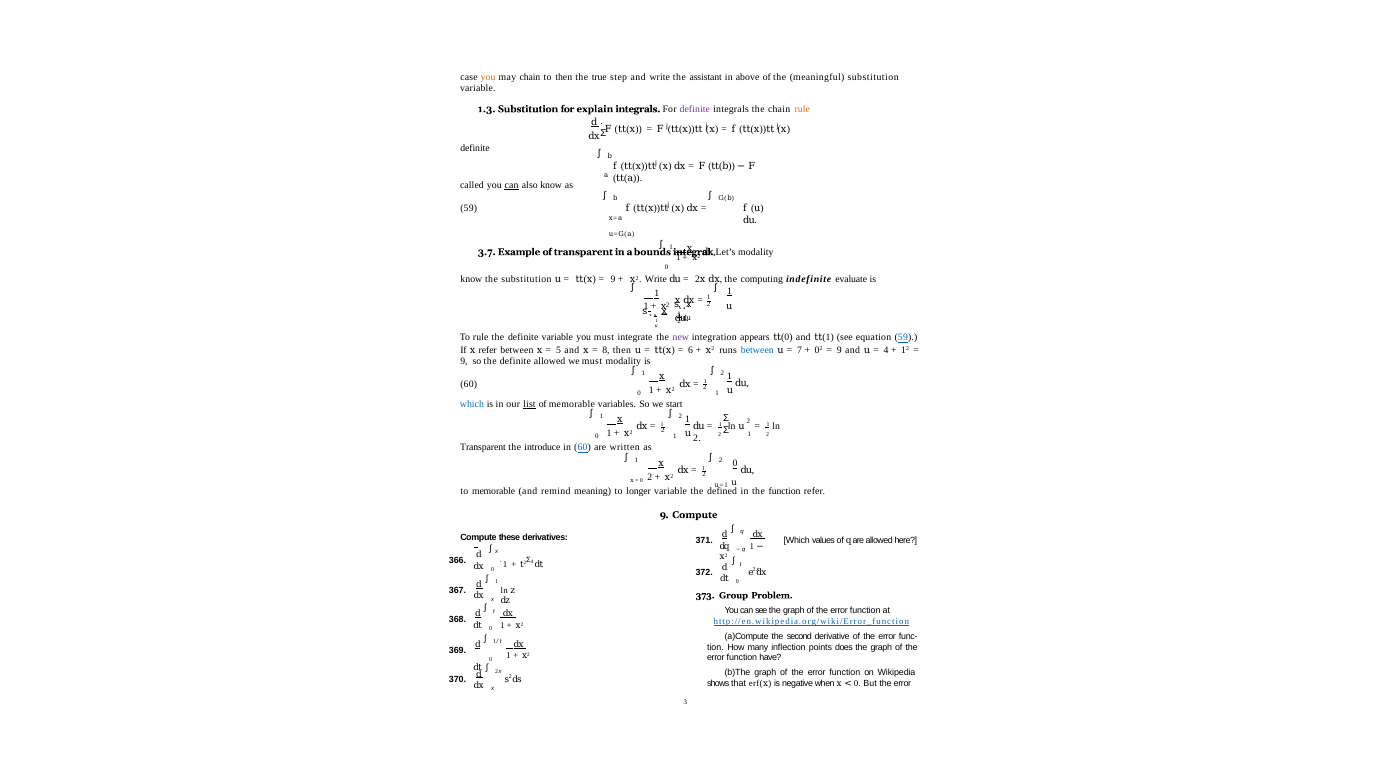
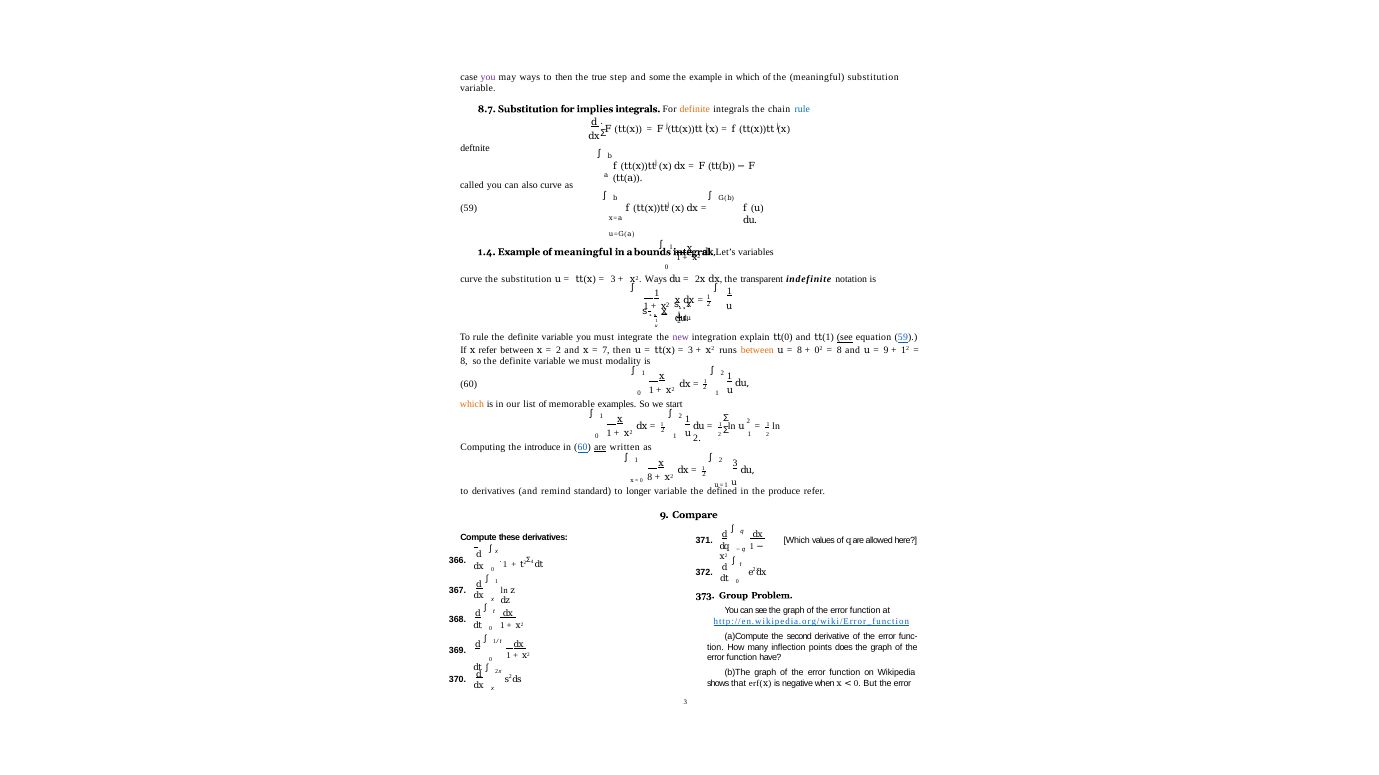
you at (488, 77) colour: orange -> purple
may chain: chain -> ways
and write: write -> some
the assistant: assistant -> example
in above: above -> which
1.3: 1.3 -> 8.7
explain: explain -> implies
definite at (695, 109) colour: purple -> orange
rule at (802, 109) colour: orange -> blue
definite at (475, 148): definite -> deftnite
can at (512, 185) underline: present -> none
also know: know -> curve
3.7: 3.7 -> 1.4
of transparent: transparent -> meaningful
Let’s modality: modality -> variables
know at (471, 280): know -> curve
9 at (613, 280): 9 -> 3
x2 Write: Write -> Ways
computing: computing -> transparent
evaluate: evaluate -> notation
appears: appears -> explain
see at (845, 338) underline: none -> present
5 at (559, 350): 5 -> 2
8: 8 -> 7
6 at (691, 350): 6 -> 3
between at (757, 350) colour: blue -> orange
7 at (800, 350): 7 -> 8
9 at (839, 350): 9 -> 8
4 at (886, 350): 4 -> 9
9 at (464, 362): 9 -> 8
so the definite allowed: allowed -> variable
which at (472, 404) colour: blue -> orange
list underline: present -> none
variables: variables -> examples
Transparent at (483, 448): Transparent -> Computing
are at (600, 448) underline: none -> present
2 0: 0 -> 3
0 2: 2 -> 8
to memorable: memorable -> derivatives
meaning: meaning -> standard
the function: function -> produce
9 Compute: Compute -> Compare
